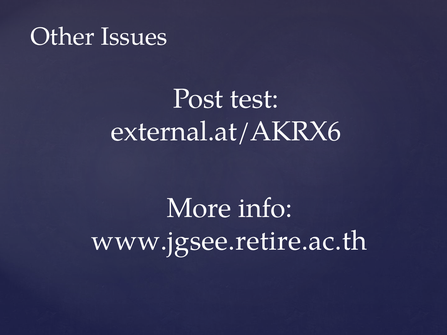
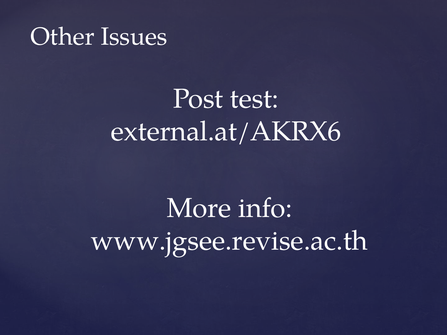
www.jgsee.retire.ac.th: www.jgsee.retire.ac.th -> www.jgsee.revise.ac.th
